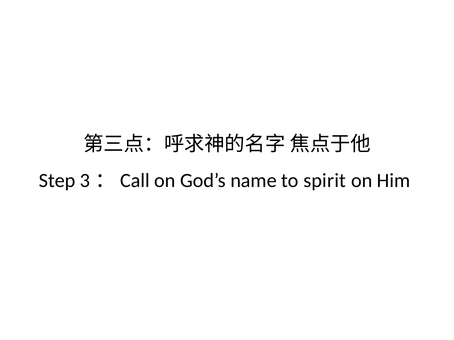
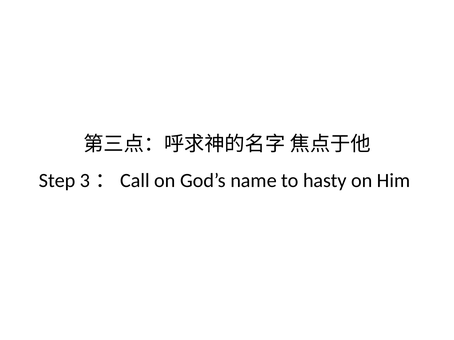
spirit: spirit -> hasty
